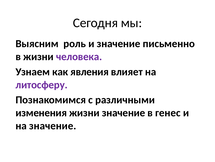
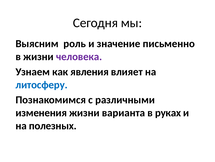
литосферу colour: purple -> blue
жизни значение: значение -> варианта
генес: генес -> руках
на значение: значение -> полезных
